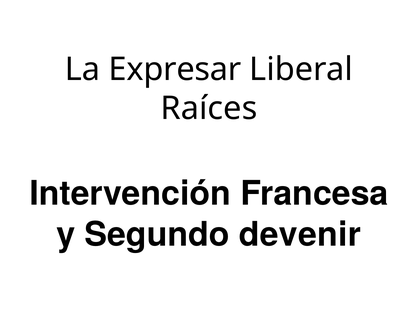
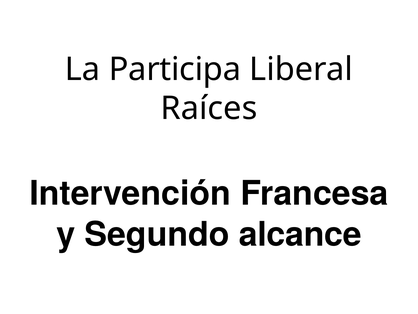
Expresar: Expresar -> Participa
devenir: devenir -> alcance
